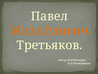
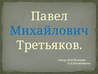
Михайлович colour: orange -> blue
